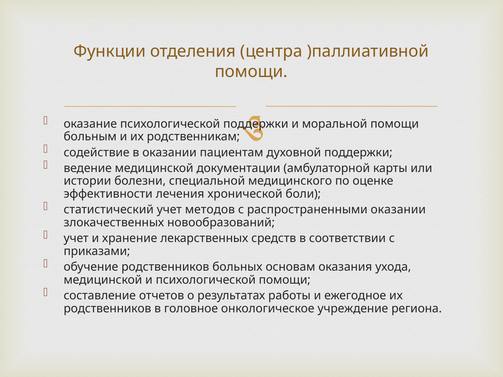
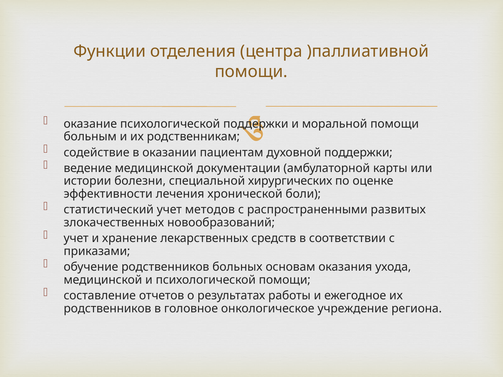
медицинского: медицинского -> хирургических
распространенными оказании: оказании -> развитых
